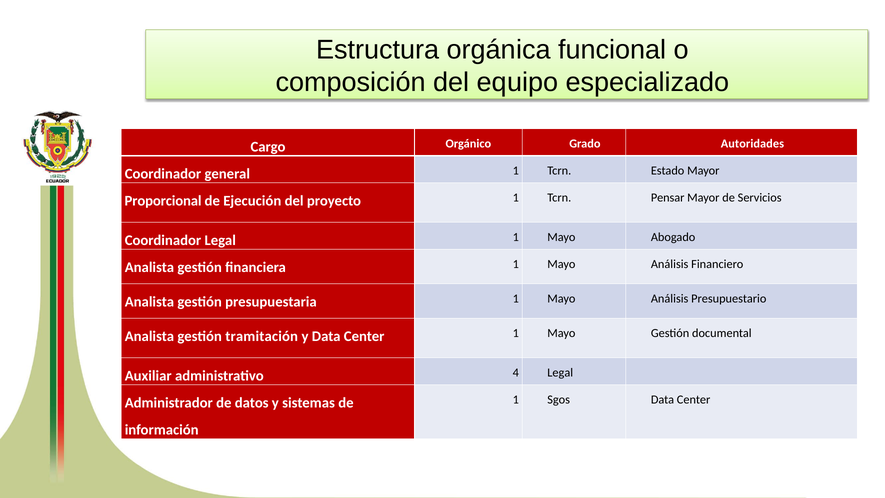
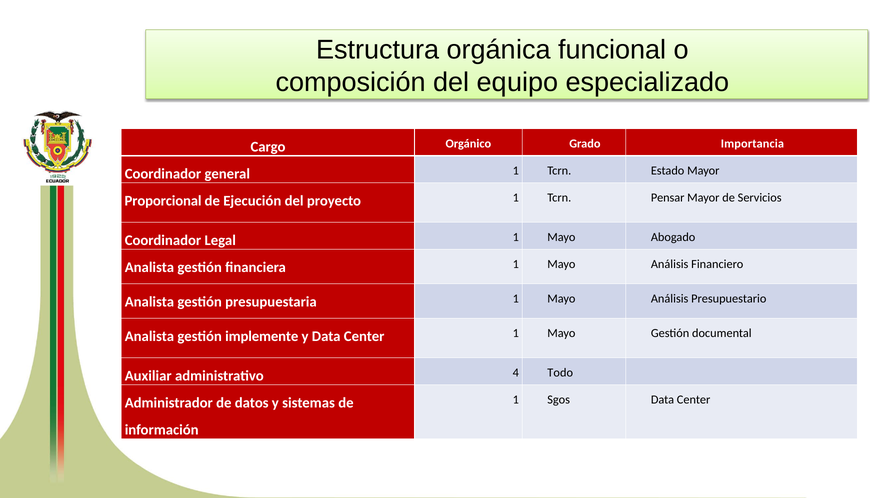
Autoridades: Autoridades -> Importancia
tramitación: tramitación -> implemente
4 Legal: Legal -> Todo
